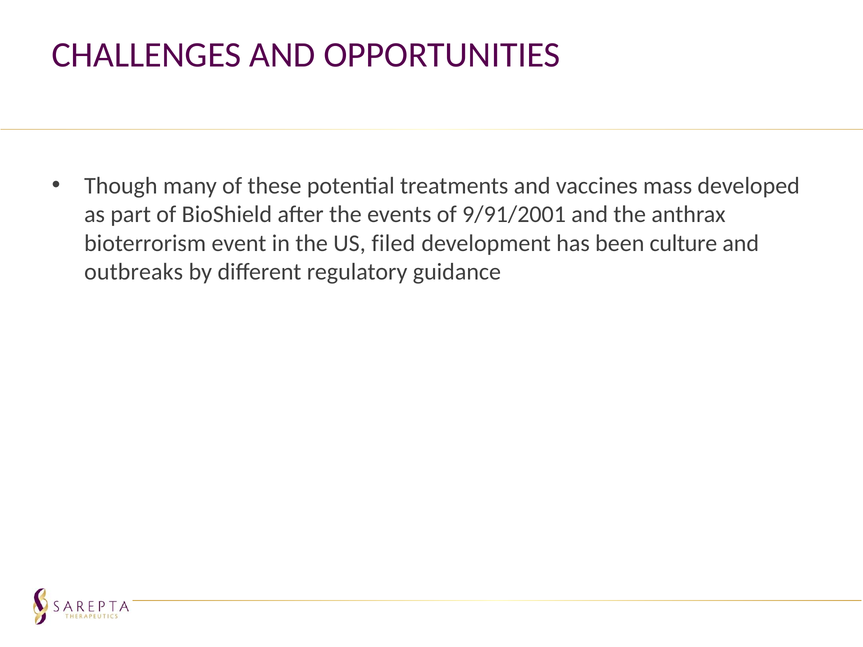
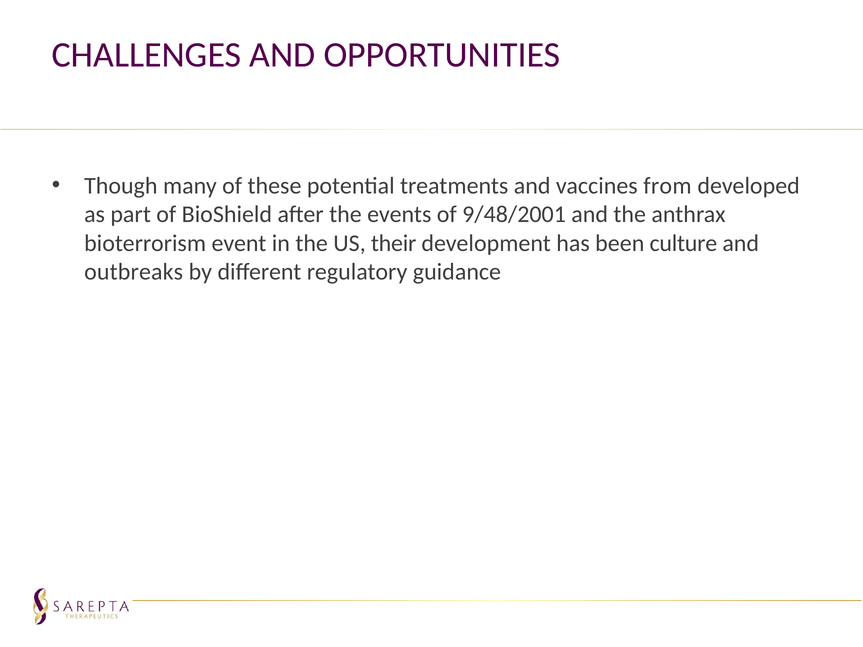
mass: mass -> from
9/91/2001: 9/91/2001 -> 9/48/2001
filed: filed -> their
